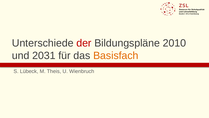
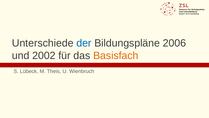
der colour: red -> blue
2010: 2010 -> 2006
2031: 2031 -> 2002
